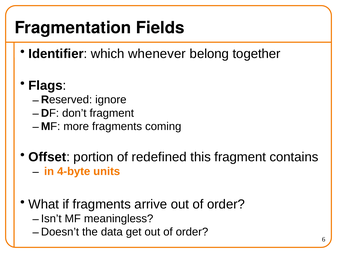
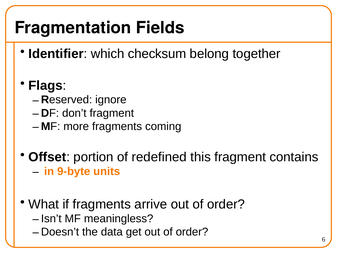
whenever: whenever -> checksum
4-byte: 4-byte -> 9-byte
